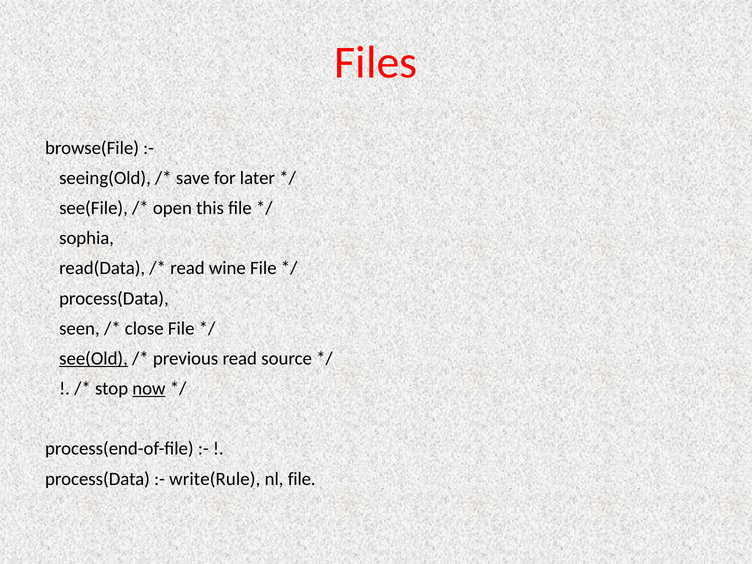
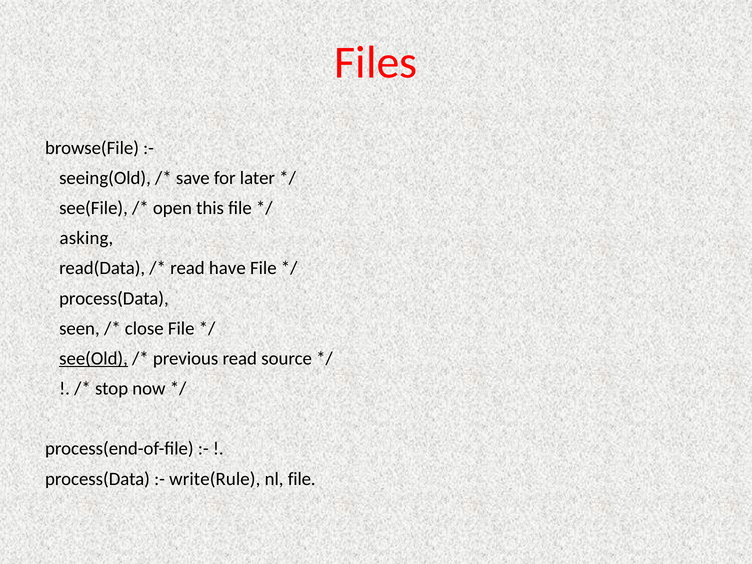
sophia: sophia -> asking
wine: wine -> have
now underline: present -> none
